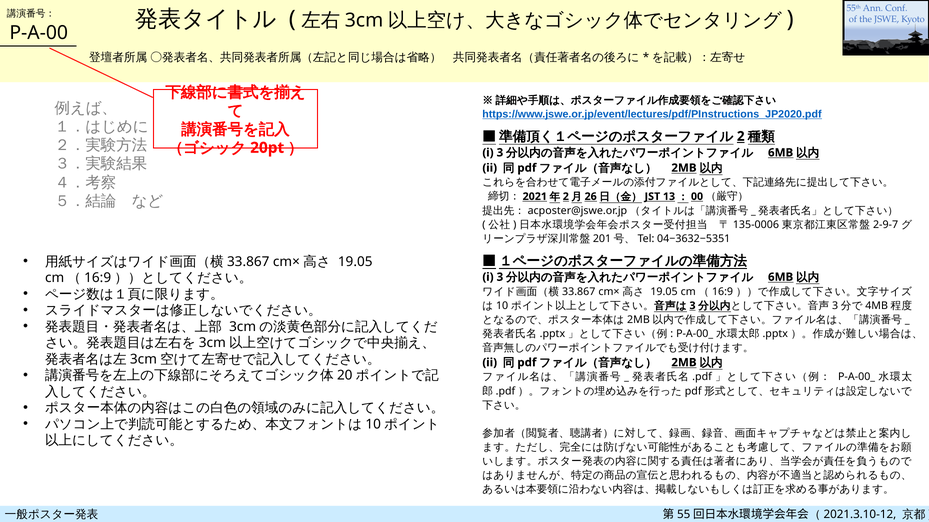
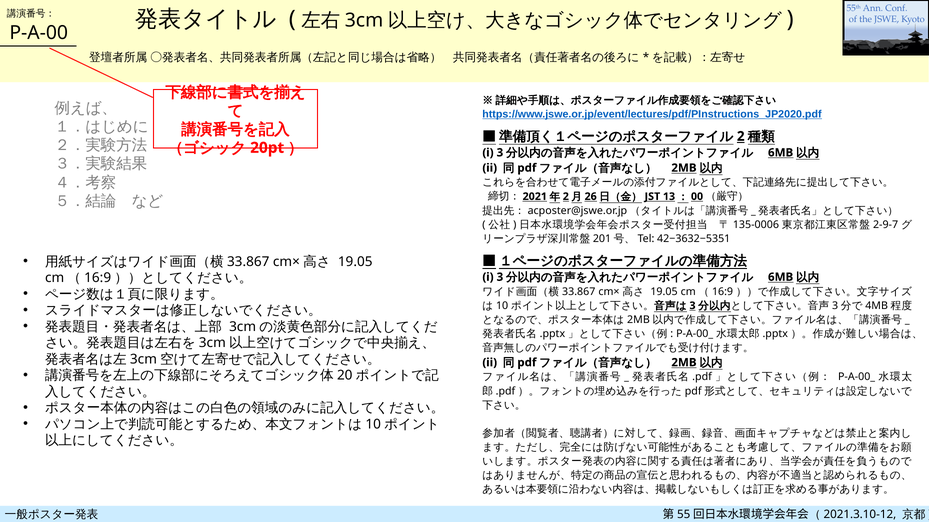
04−3632−5351: 04−3632−5351 -> 42−3632−5351
